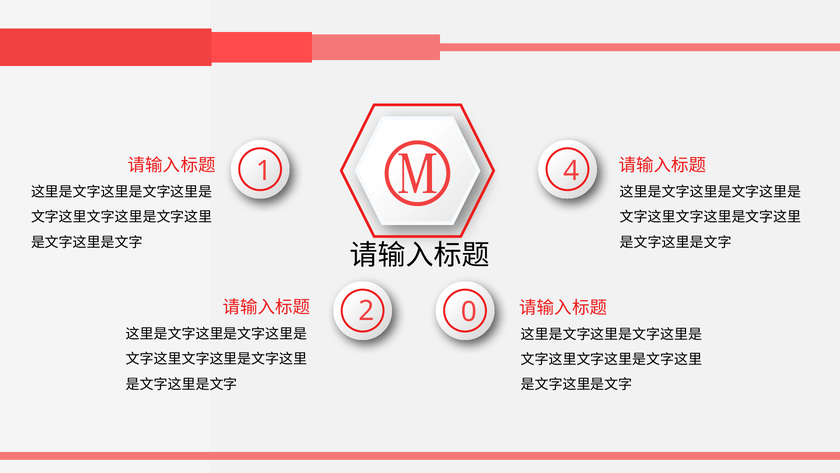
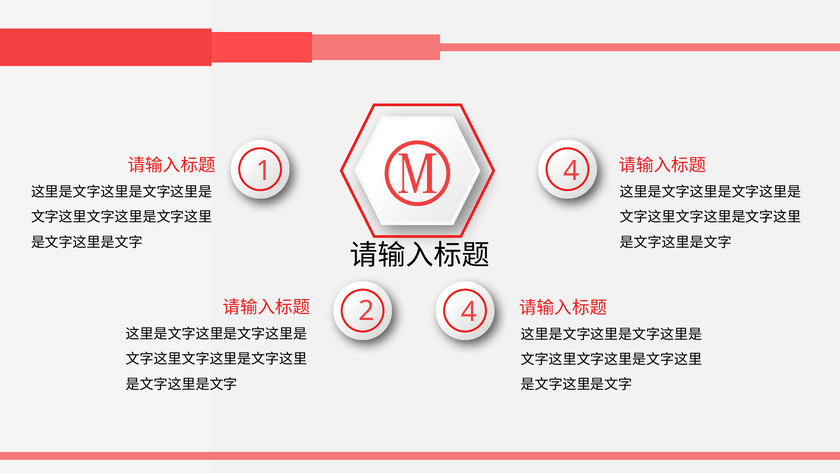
2 0: 0 -> 4
